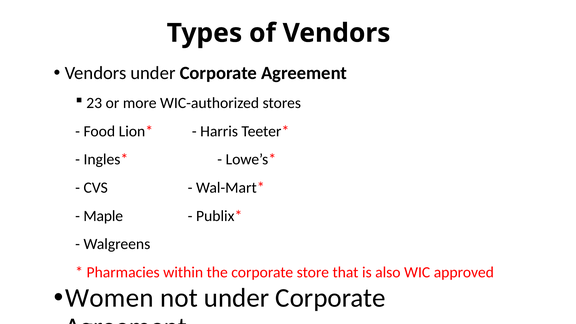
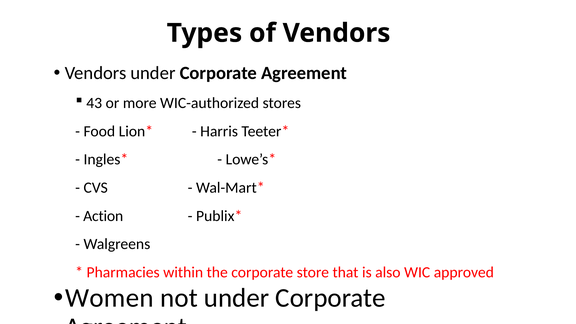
23: 23 -> 43
Maple: Maple -> Action
